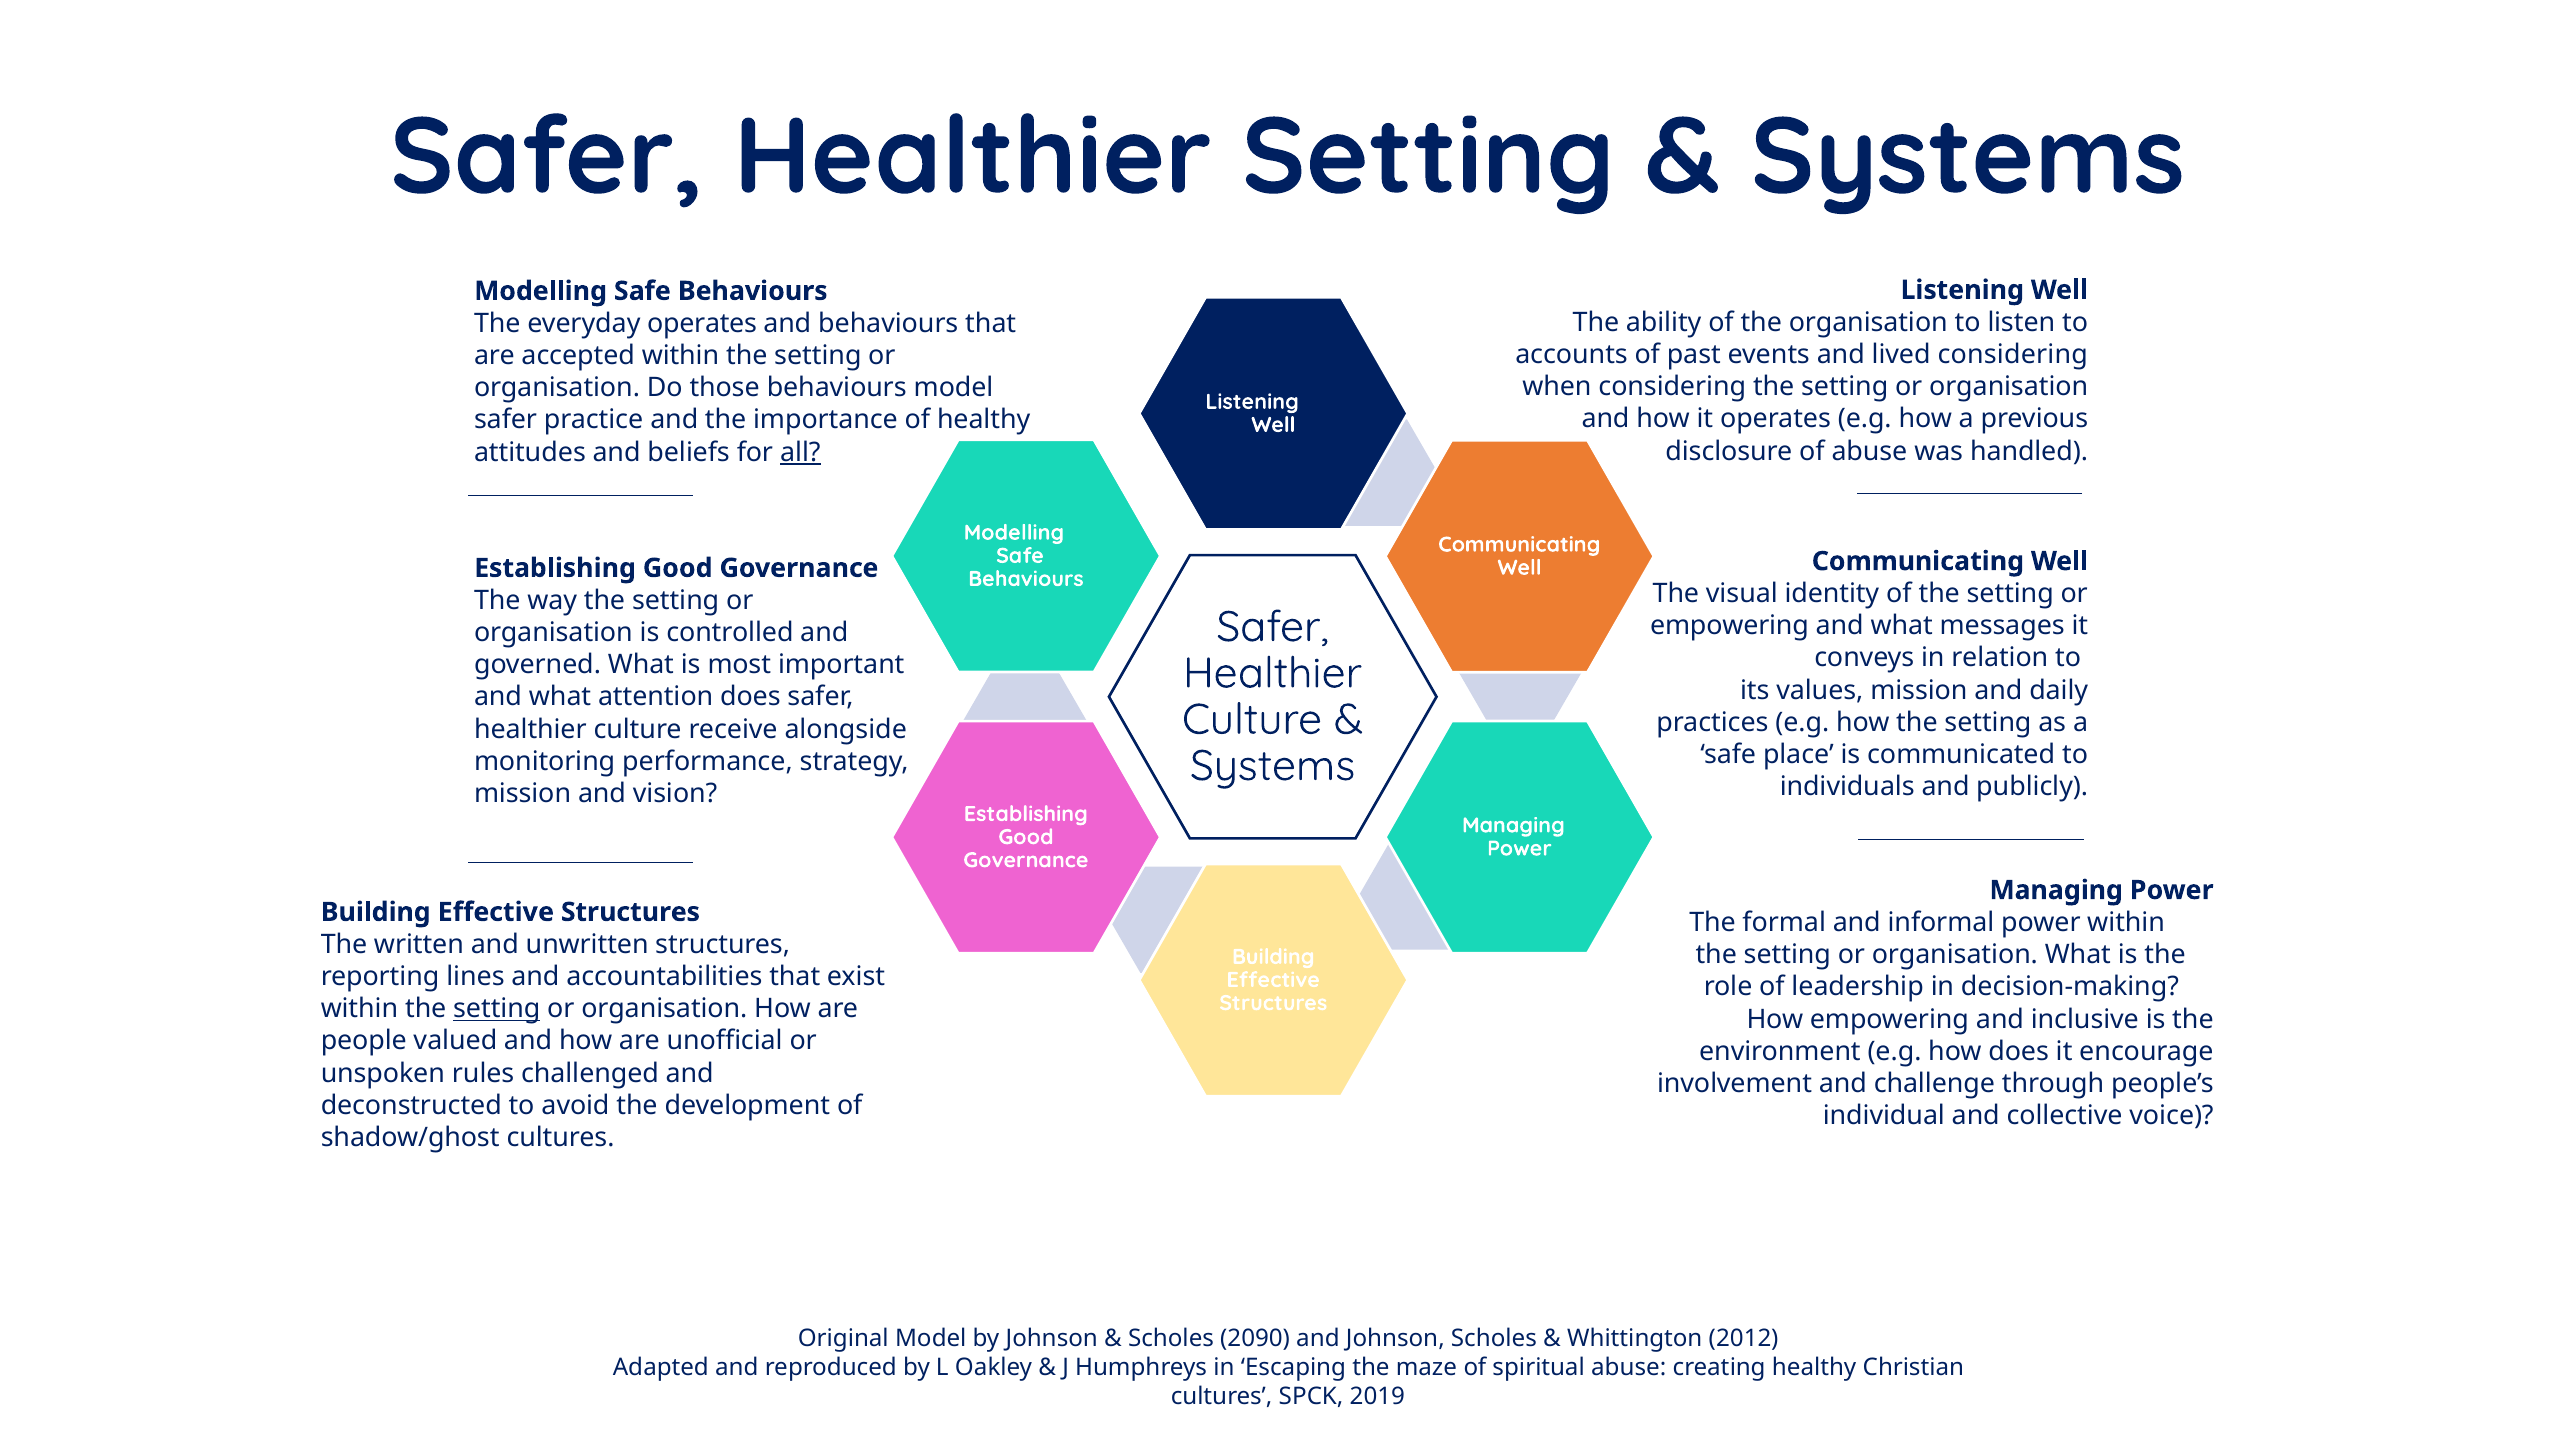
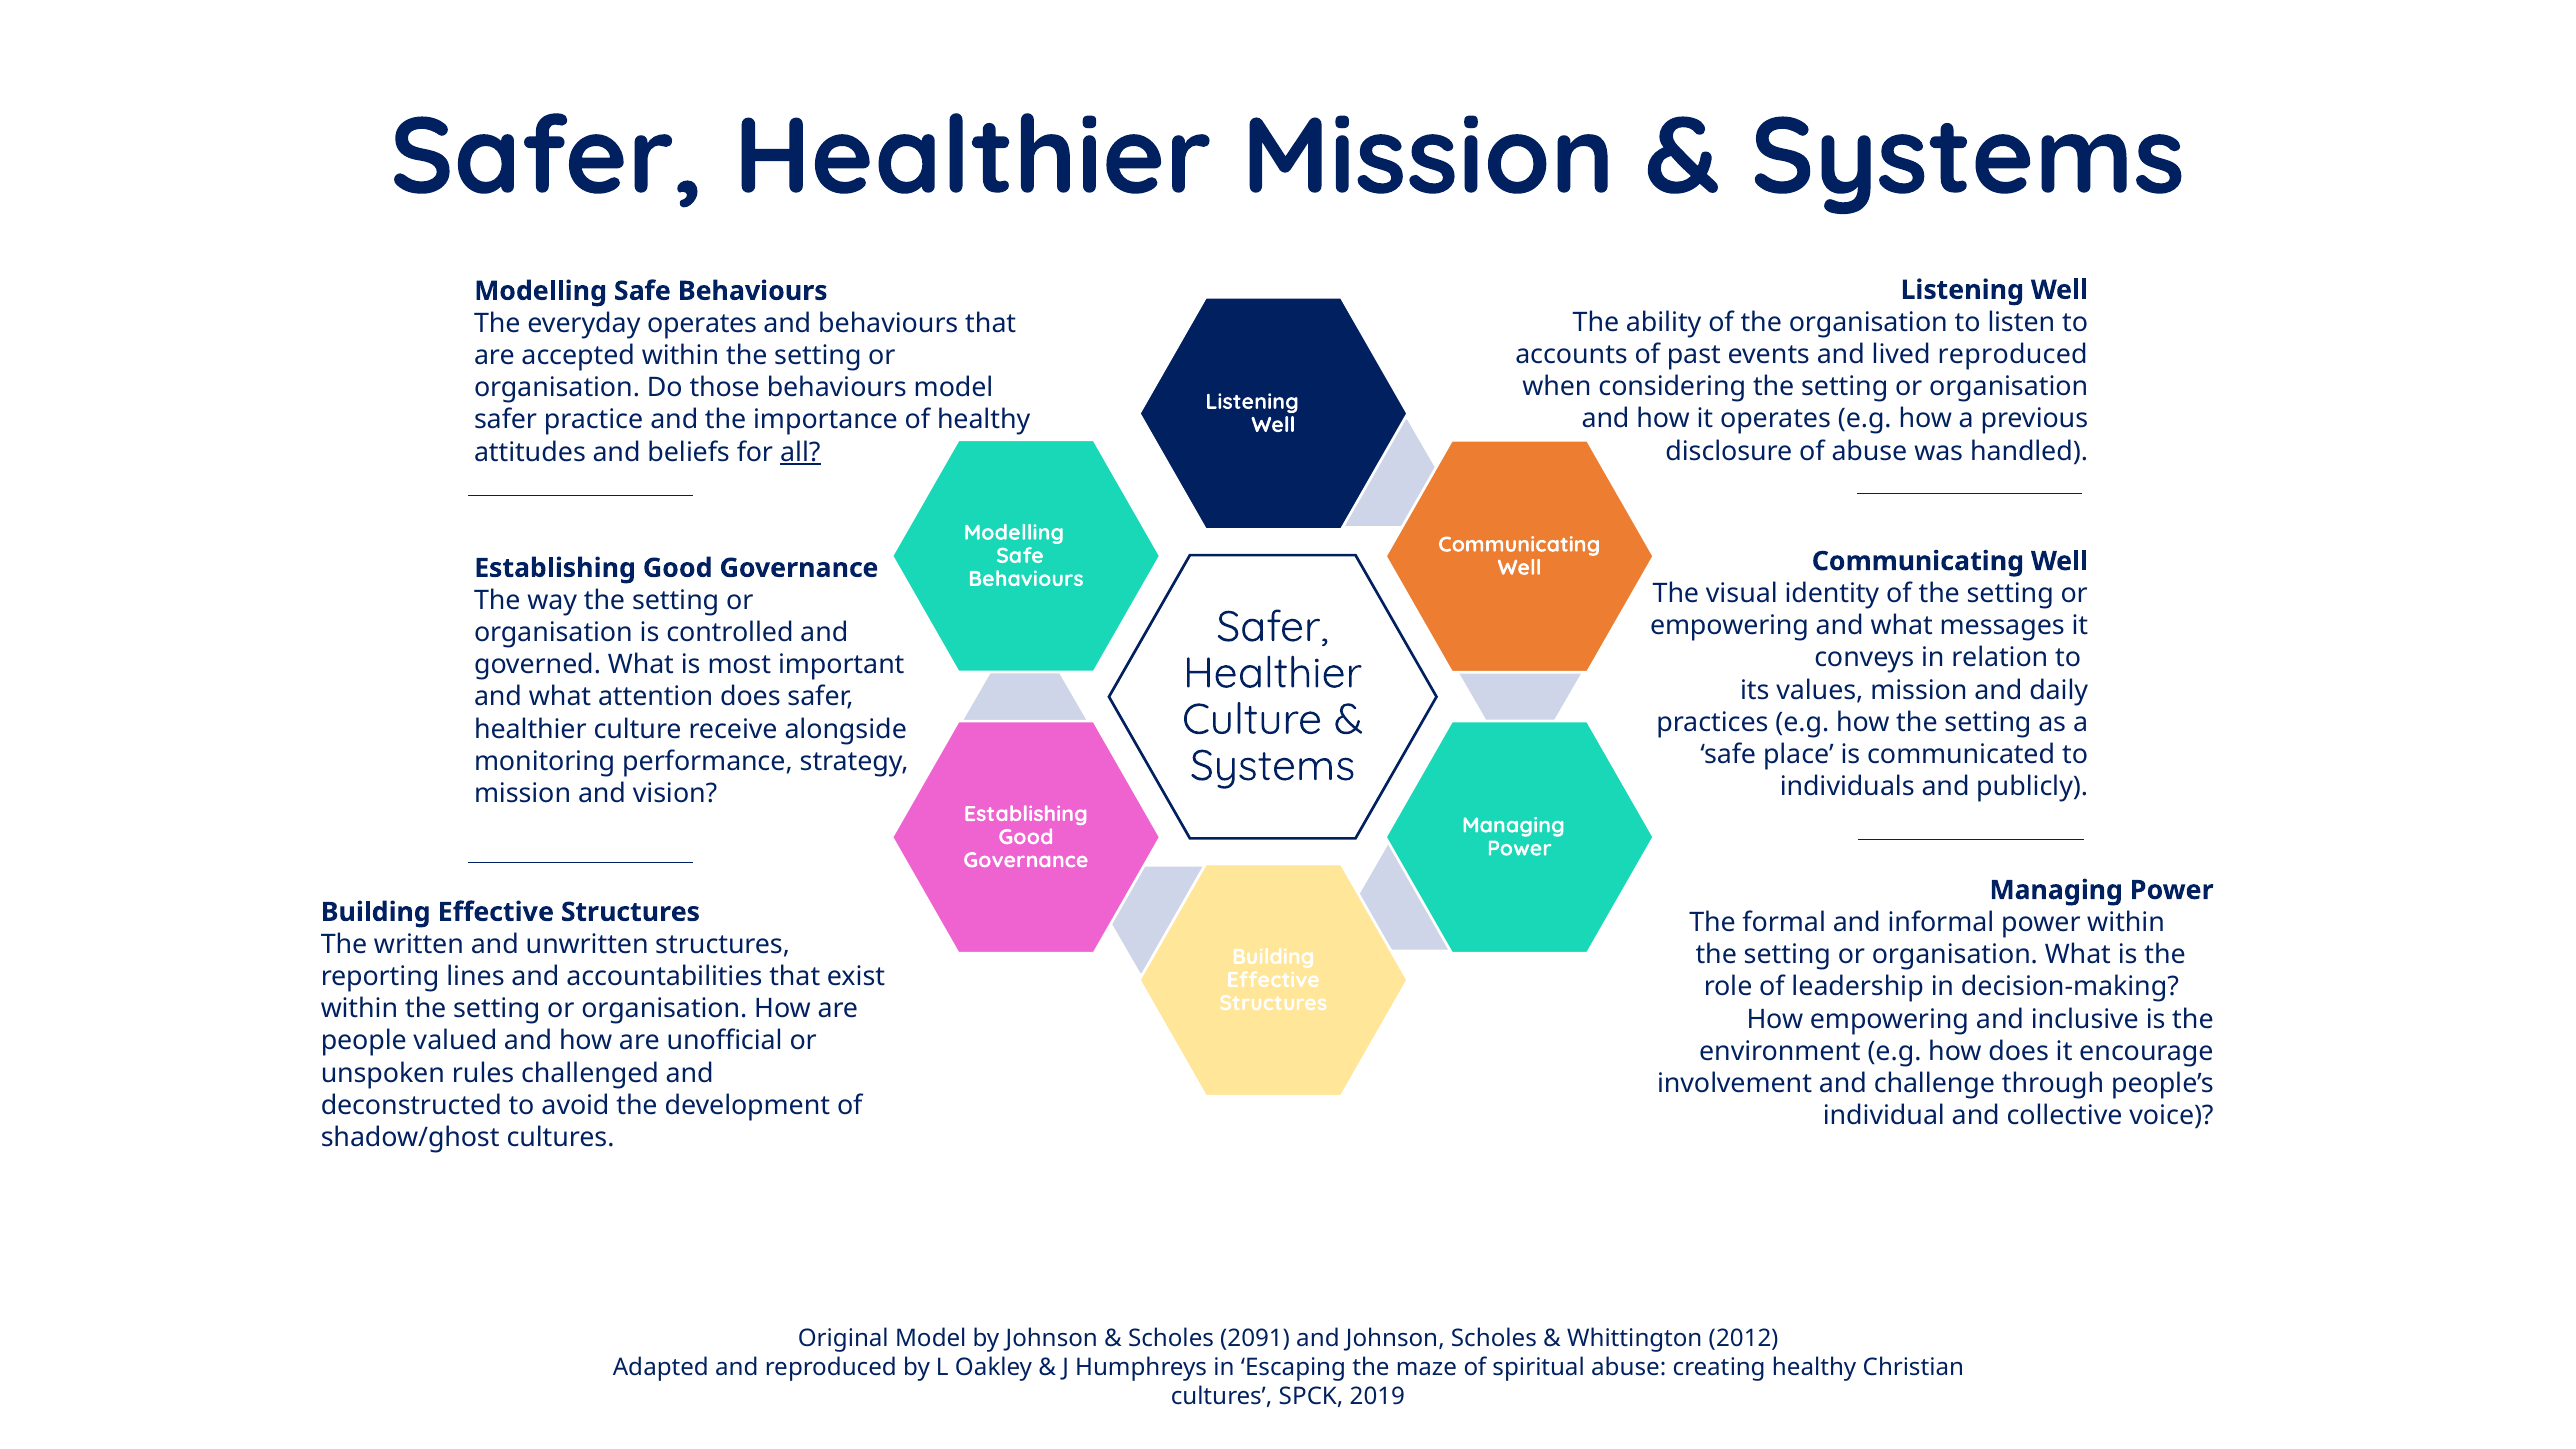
Healthier Setting: Setting -> Mission
lived considering: considering -> reproduced
setting at (497, 1009) underline: present -> none
2090: 2090 -> 2091
